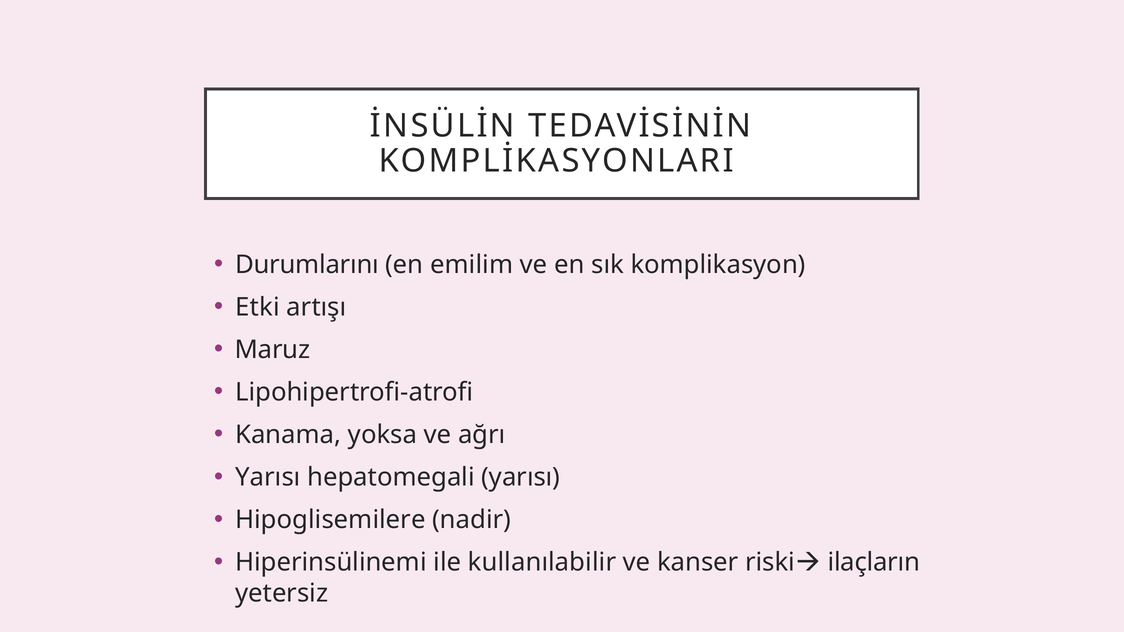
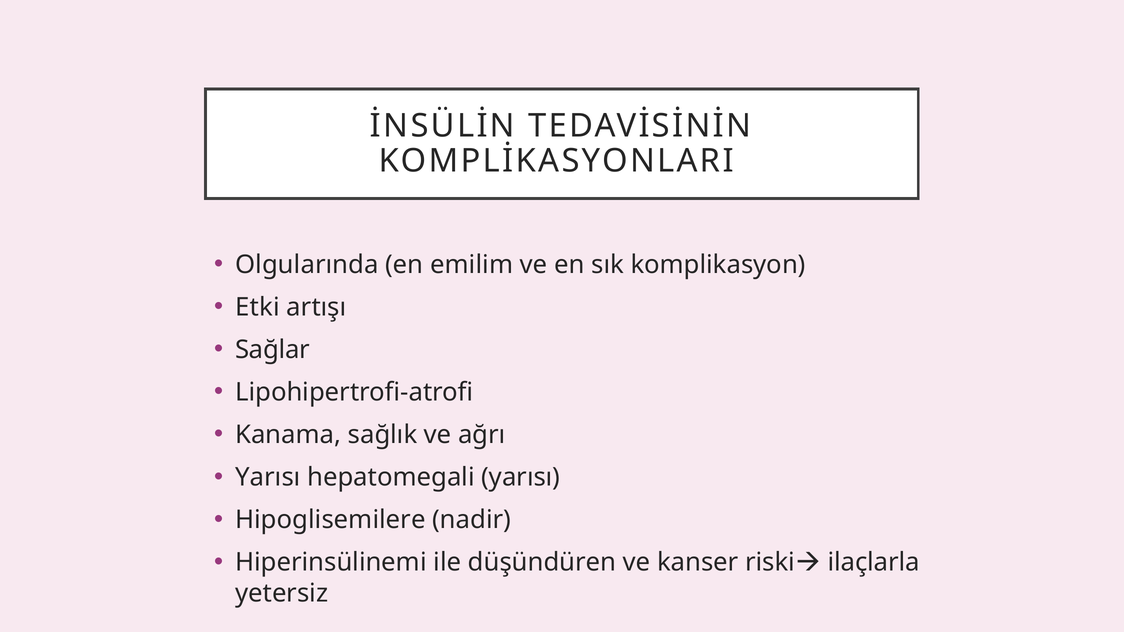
Durumlarını: Durumlarını -> Olgularında
Maruz: Maruz -> Sağlar
yoksa: yoksa -> sağlık
kullanılabilir: kullanılabilir -> düşündüren
ilaçların: ilaçların -> ilaçlarla
